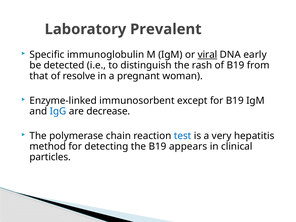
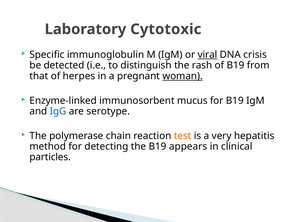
Prevalent: Prevalent -> Cytotoxic
early: early -> crisis
resolve: resolve -> herpes
woman underline: none -> present
except: except -> mucus
decrease: decrease -> serotype
test colour: blue -> orange
